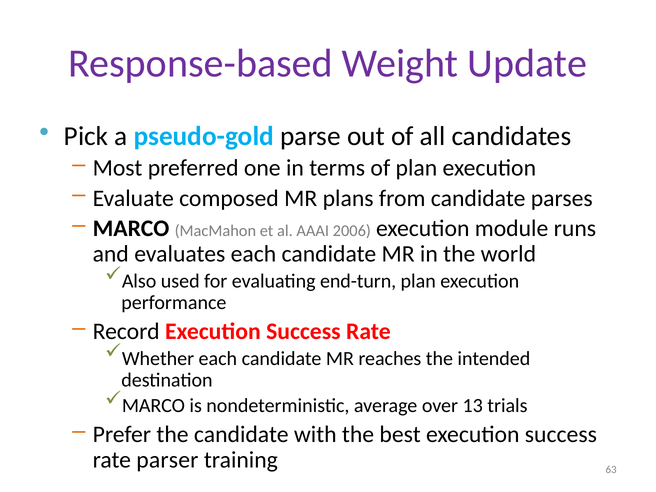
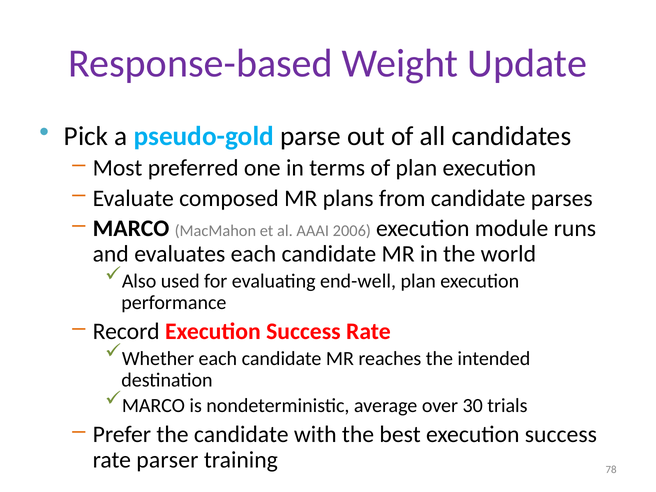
end-turn: end-turn -> end-well
13: 13 -> 30
63: 63 -> 78
